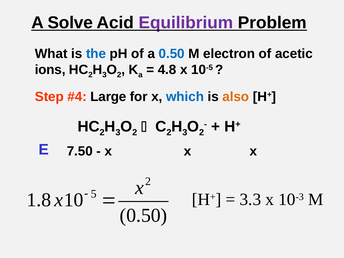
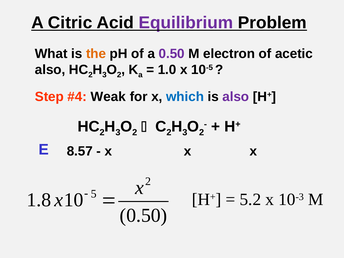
Solve: Solve -> Citric
the colour: blue -> orange
0.50 colour: blue -> purple
ions at (50, 70): ions -> also
4.8: 4.8 -> 1.0
Large: Large -> Weak
also at (236, 97) colour: orange -> purple
7.50: 7.50 -> 8.57
3.3: 3.3 -> 5.2
